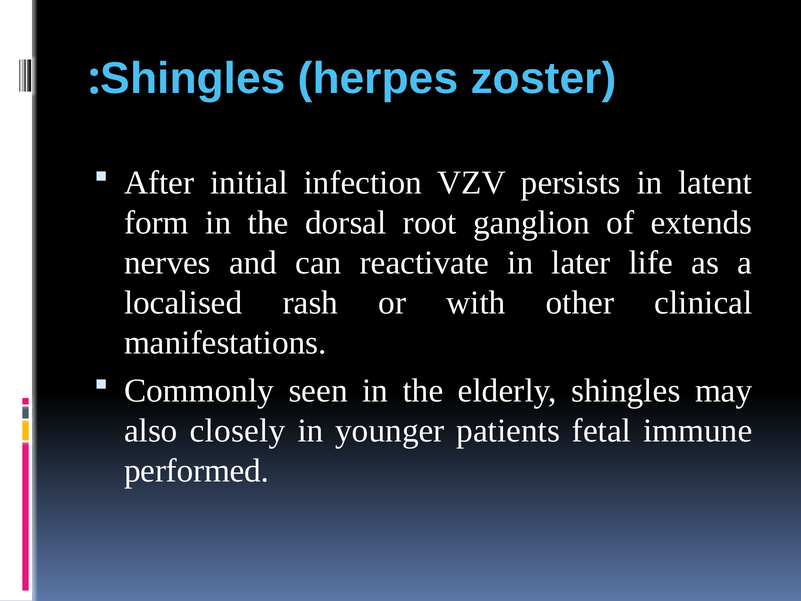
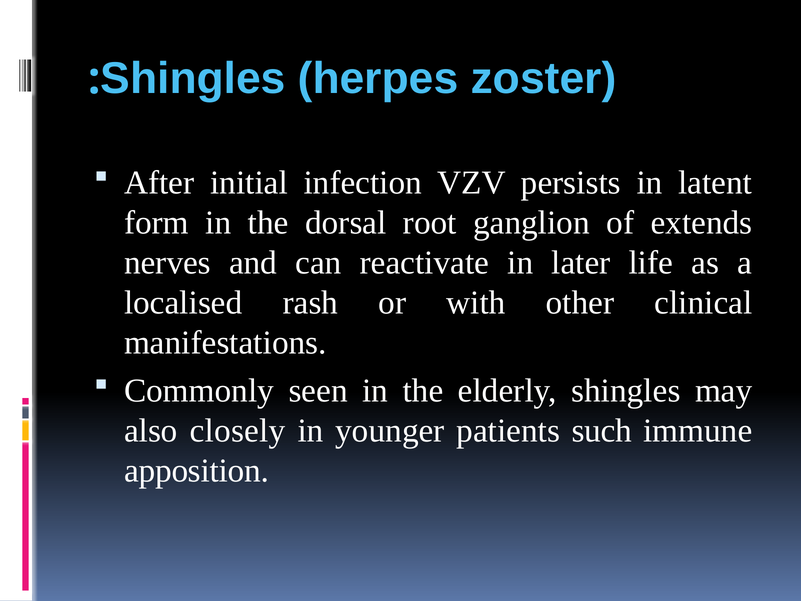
fetal: fetal -> such
performed: performed -> apposition
